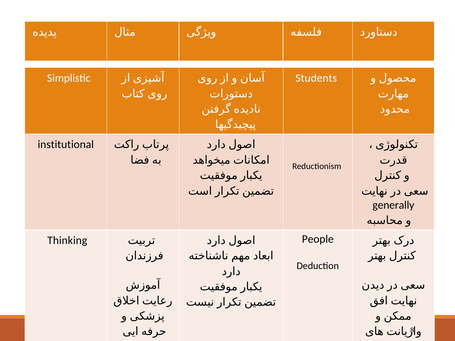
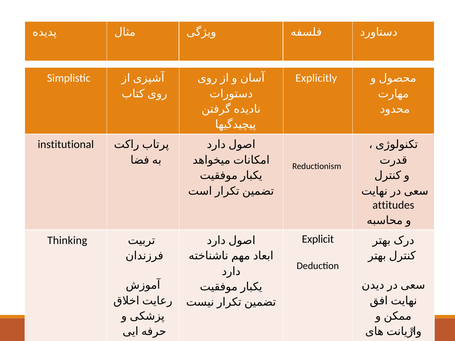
Students: Students -> Explicitly
generally: generally -> attitudes
People: People -> Explicit
